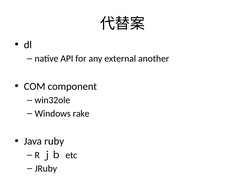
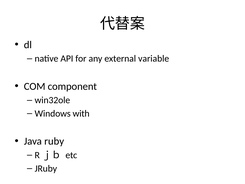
another: another -> variable
rake: rake -> with
